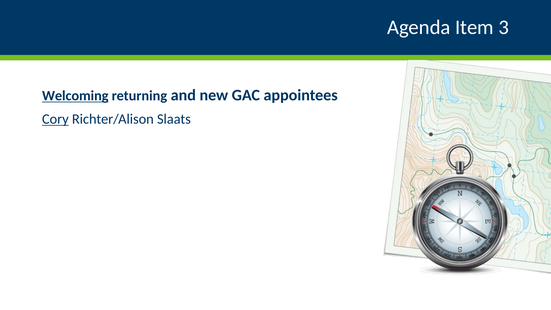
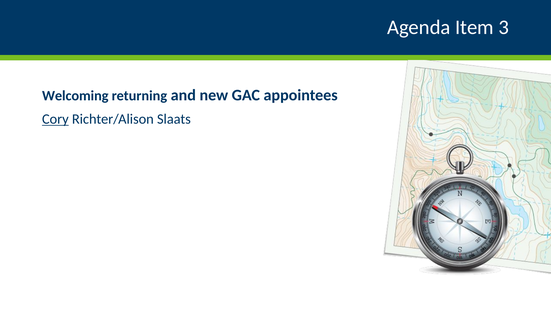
Welcoming underline: present -> none
